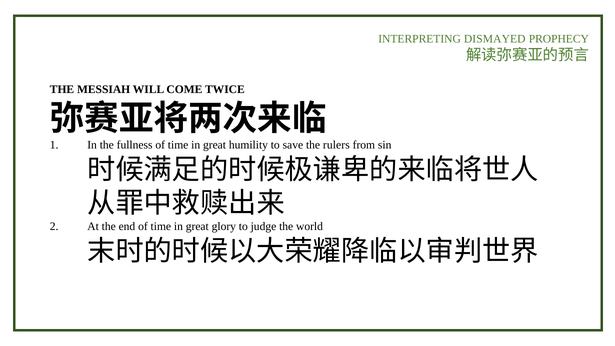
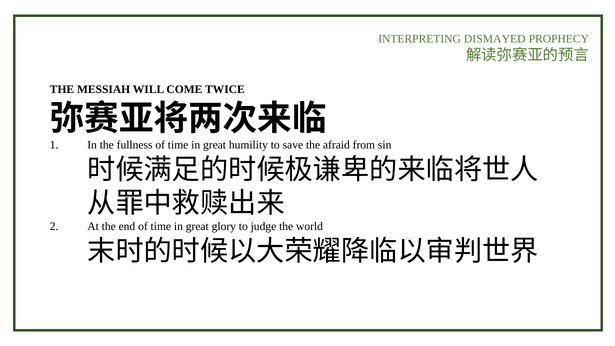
rulers: rulers -> afraid
